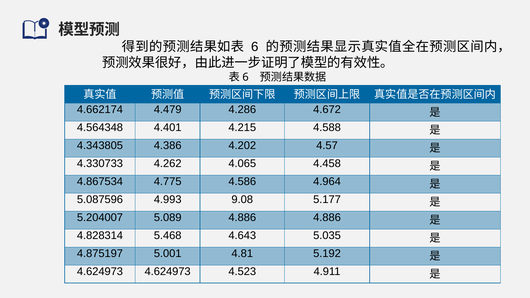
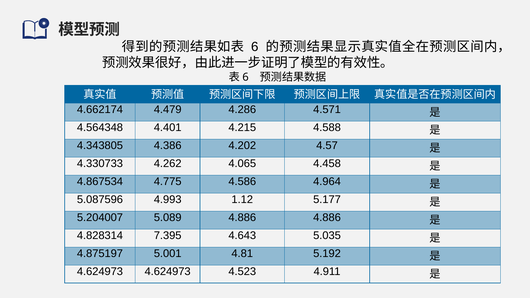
4.672: 4.672 -> 4.571
9.08: 9.08 -> 1.12
5.468: 5.468 -> 7.395
